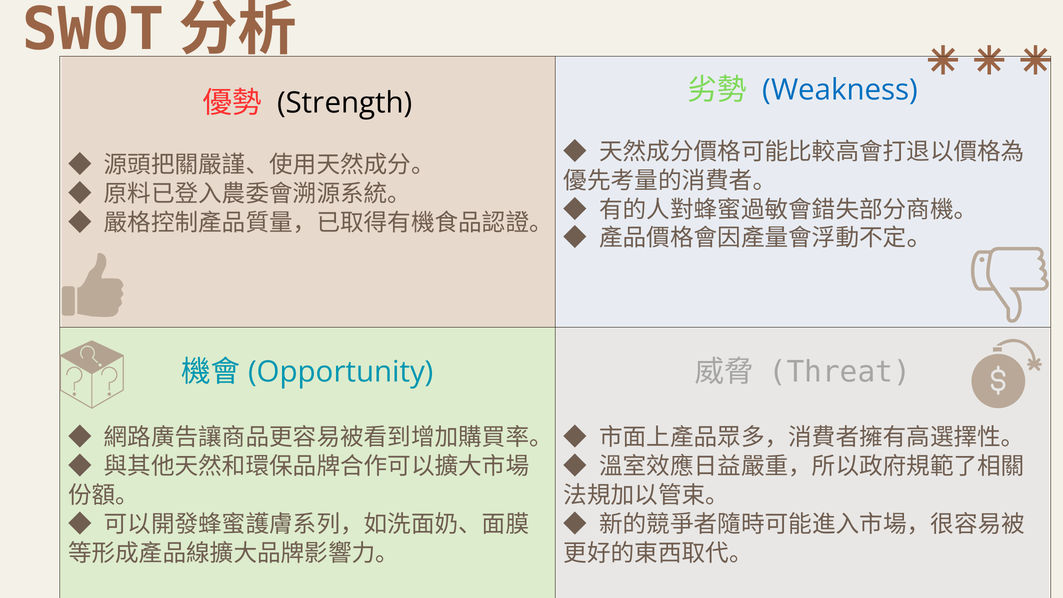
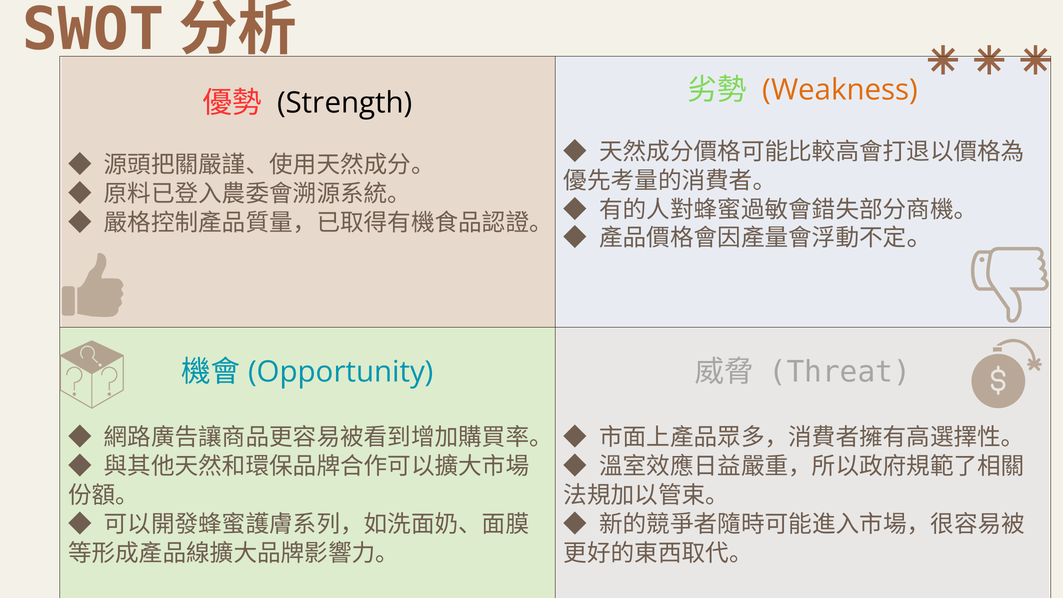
Weakness colour: blue -> orange
